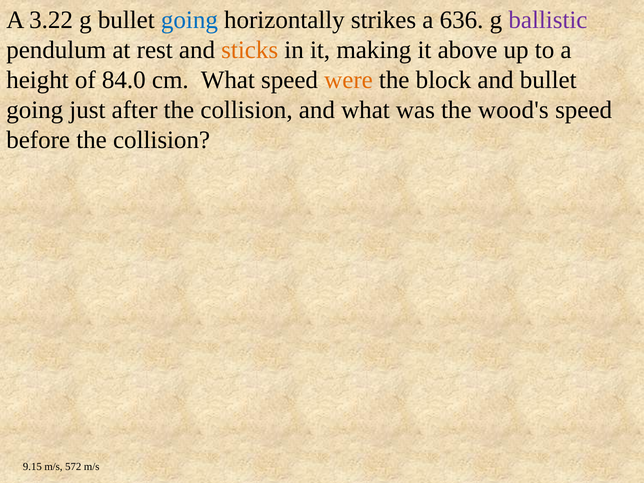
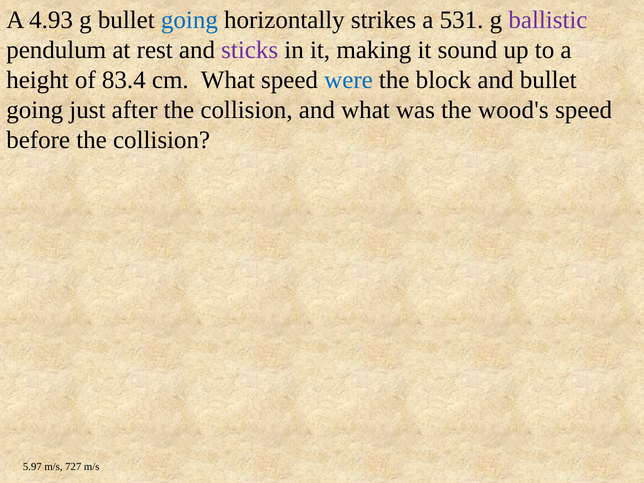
3.22: 3.22 -> 4.93
636: 636 -> 531
sticks colour: orange -> purple
above: above -> sound
84.0: 84.0 -> 83.4
were colour: orange -> blue
9.15: 9.15 -> 5.97
572: 572 -> 727
